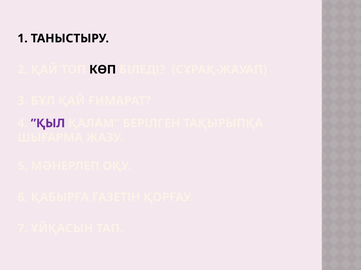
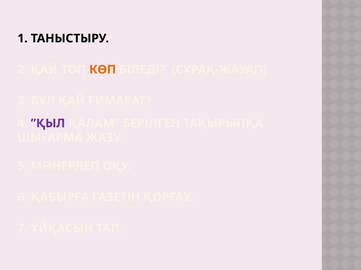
КӨП colour: black -> orange
